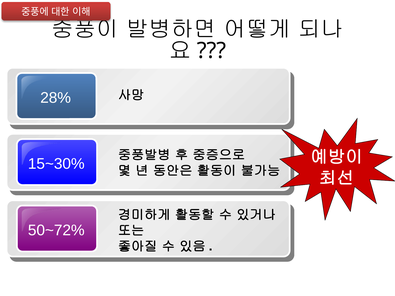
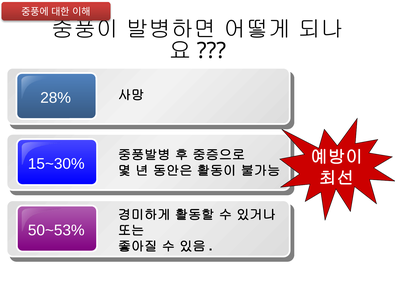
50~72%: 50~72% -> 50~53%
